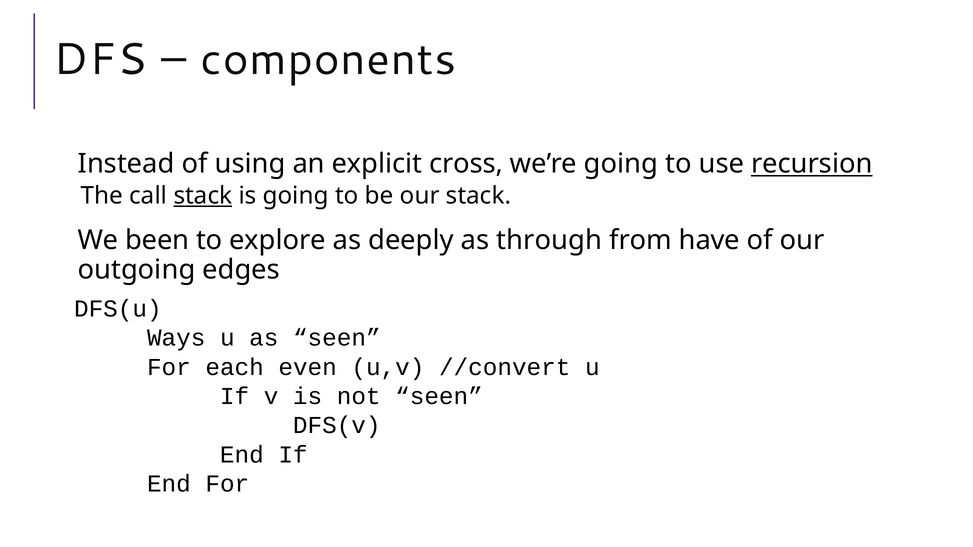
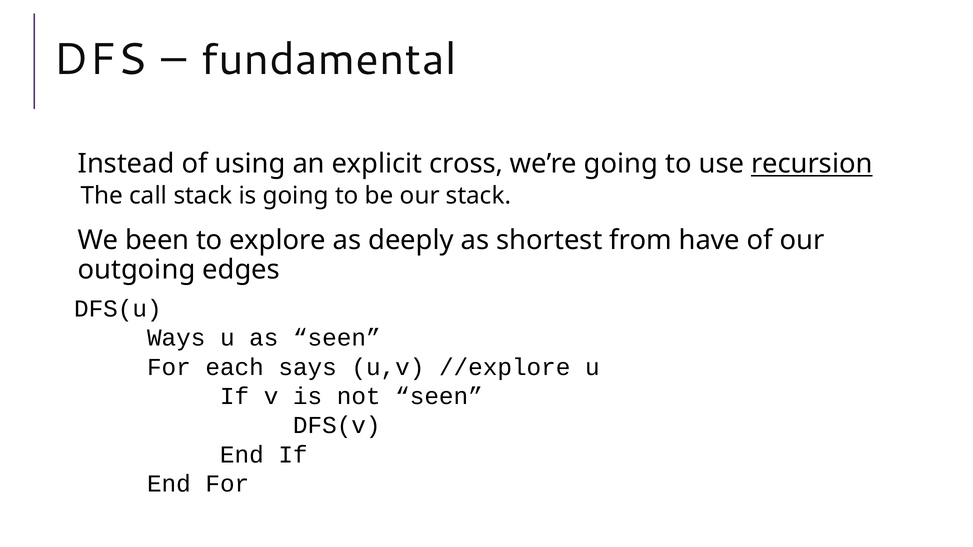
components: components -> fundamental
stack at (203, 196) underline: present -> none
through: through -> shortest
even: even -> says
//convert: //convert -> //explore
